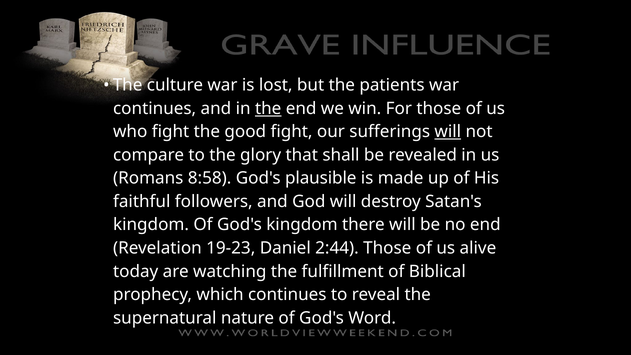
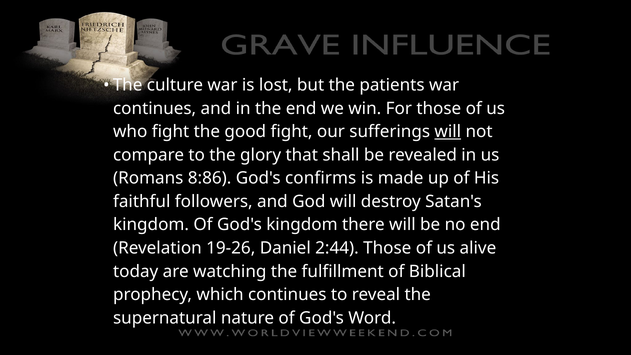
the at (268, 108) underline: present -> none
8:58: 8:58 -> 8:86
plausible: plausible -> confirms
19-23: 19-23 -> 19-26
